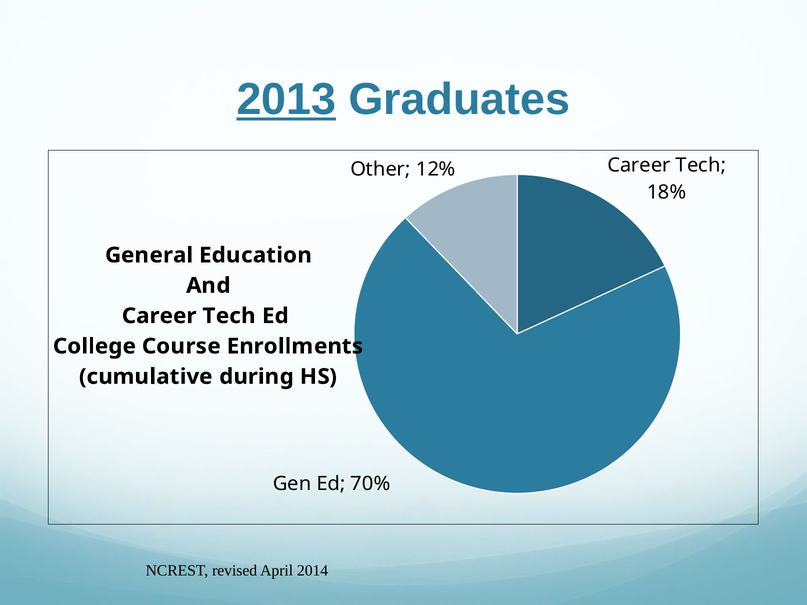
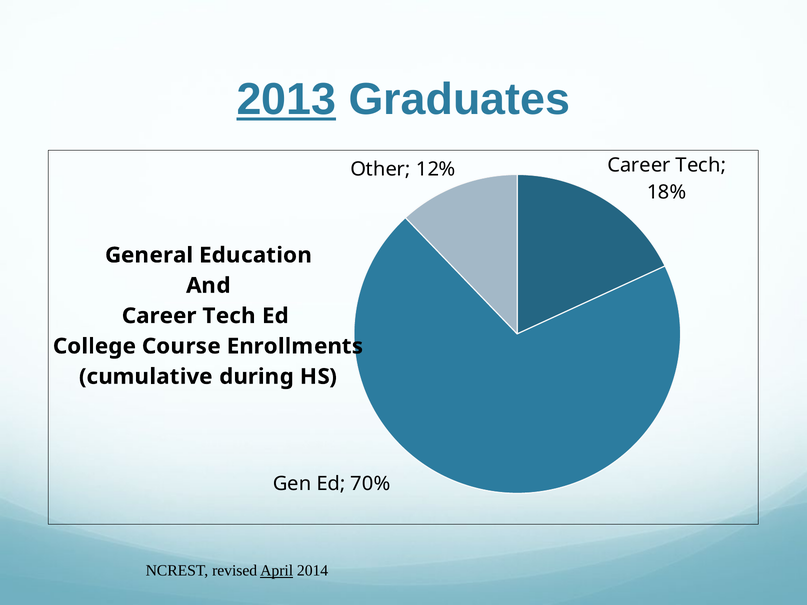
April underline: none -> present
